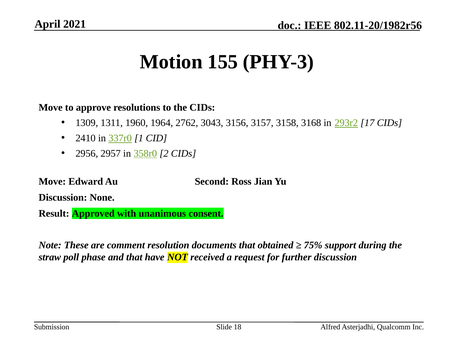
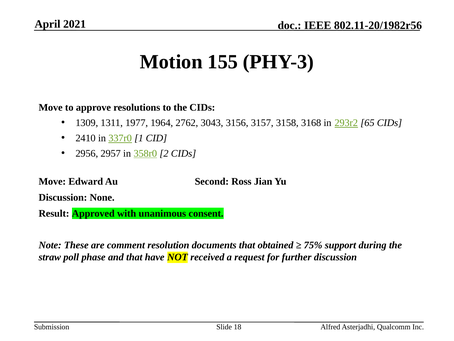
1960: 1960 -> 1977
17: 17 -> 65
